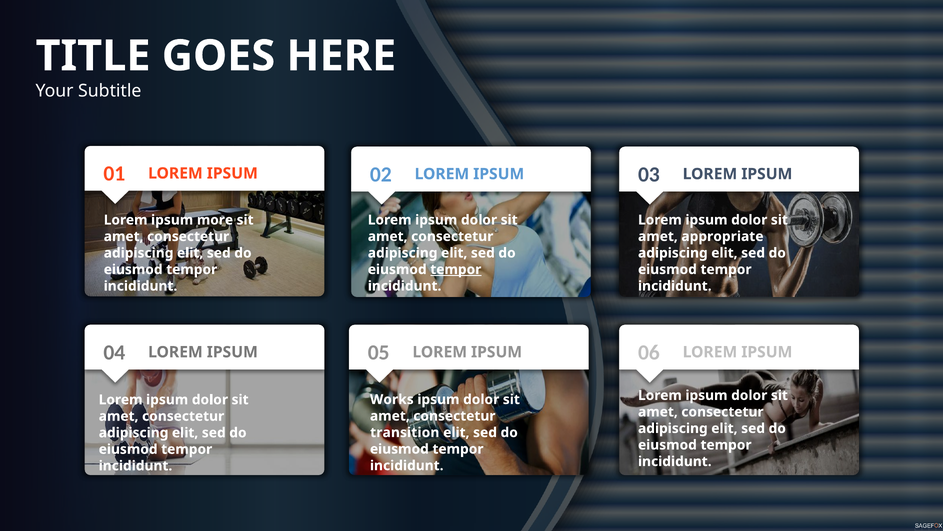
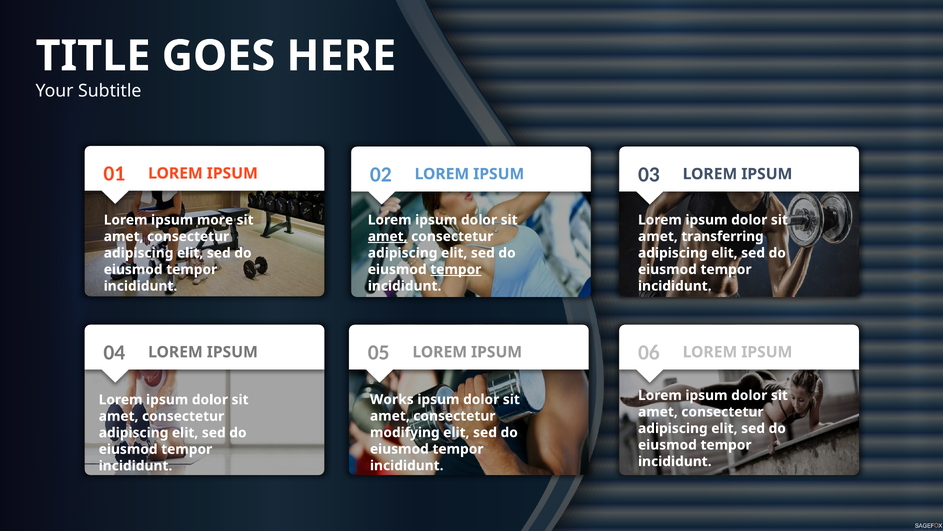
amet at (388, 236) underline: none -> present
appropriate: appropriate -> transferring
transition: transition -> modifying
